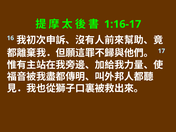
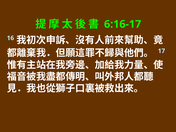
1:16-17: 1:16-17 -> 6:16-17
